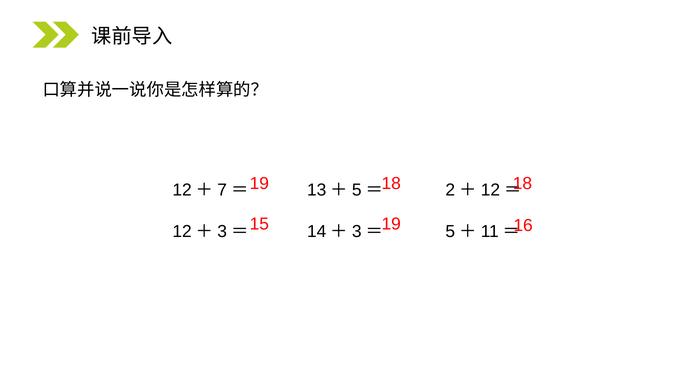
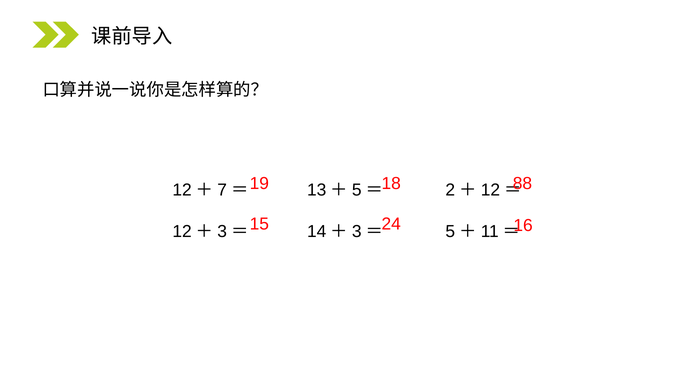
18 18: 18 -> 88
15 19: 19 -> 24
